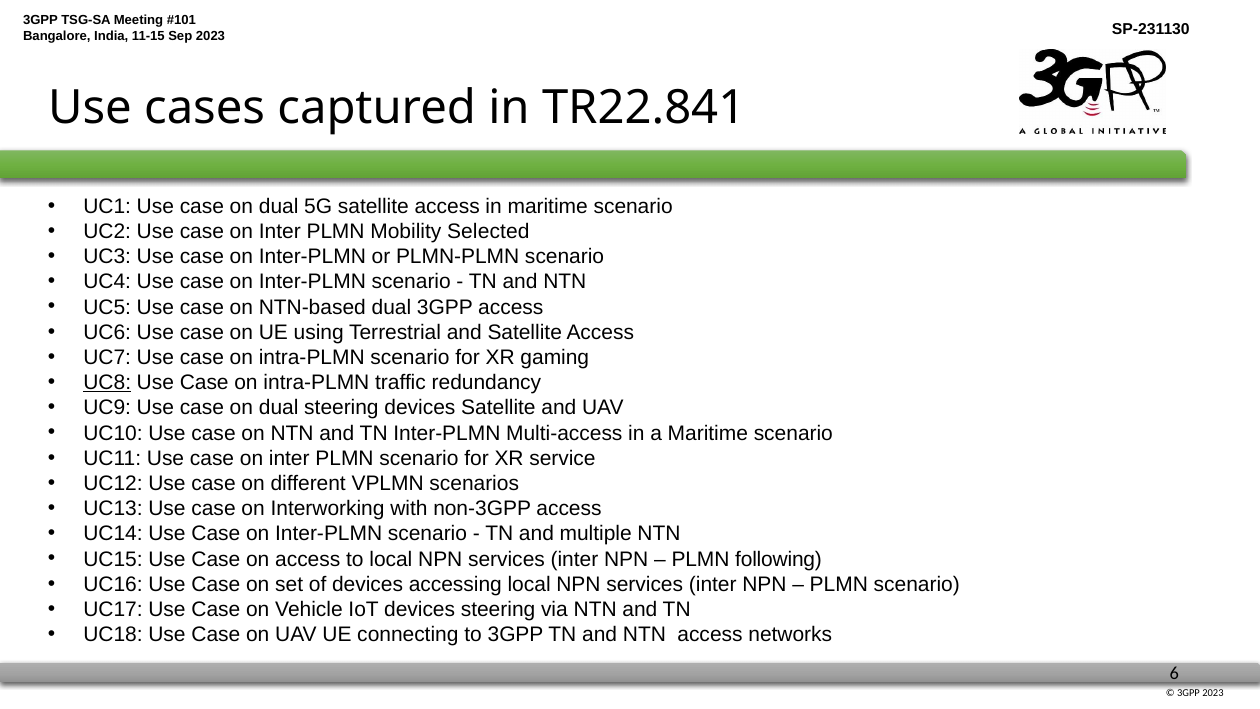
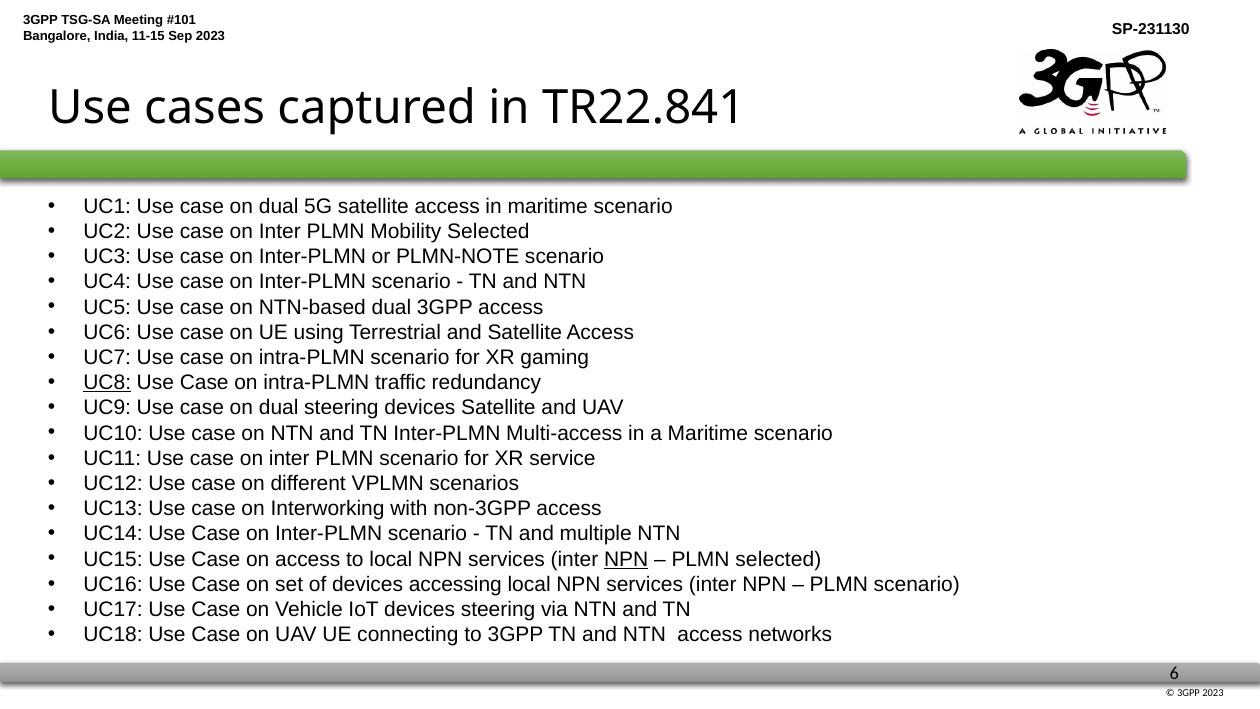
PLMN-PLMN: PLMN-PLMN -> PLMN-NOTE
NPN at (626, 559) underline: none -> present
PLMN following: following -> selected
